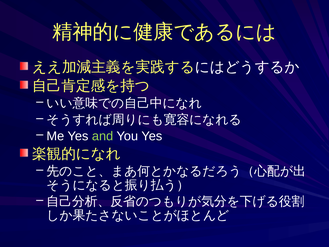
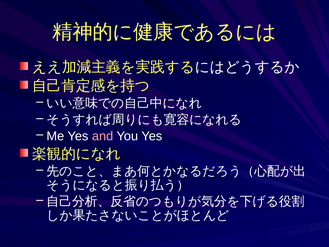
and colour: light green -> pink
